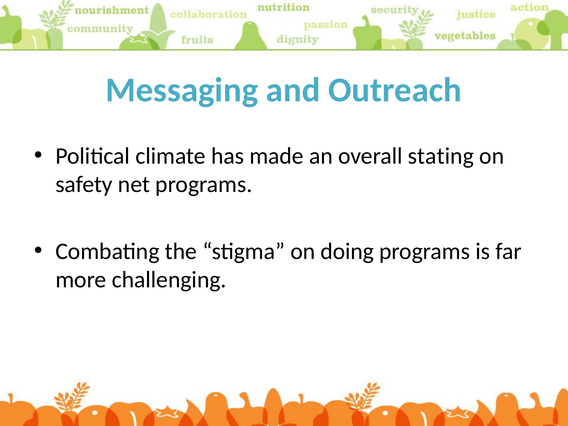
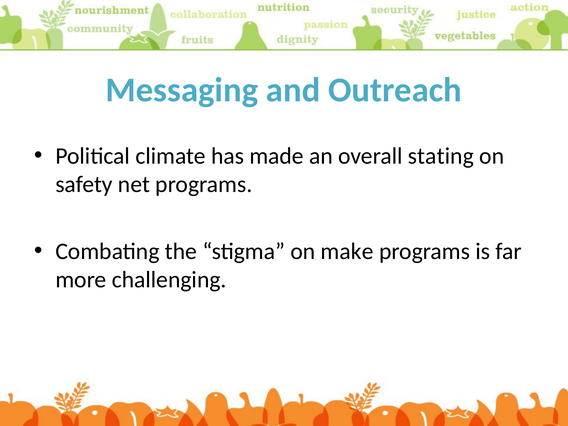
doing: doing -> make
